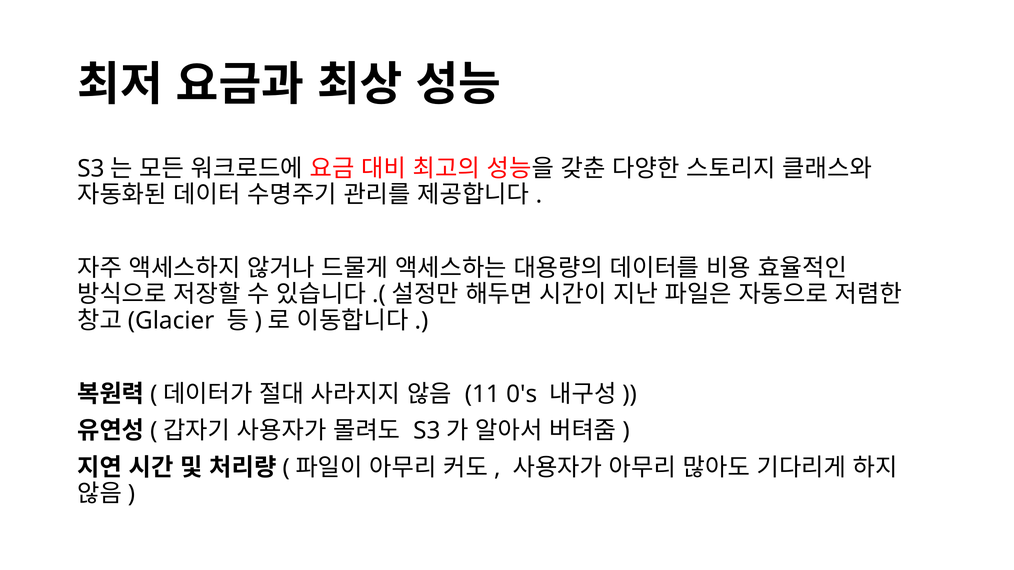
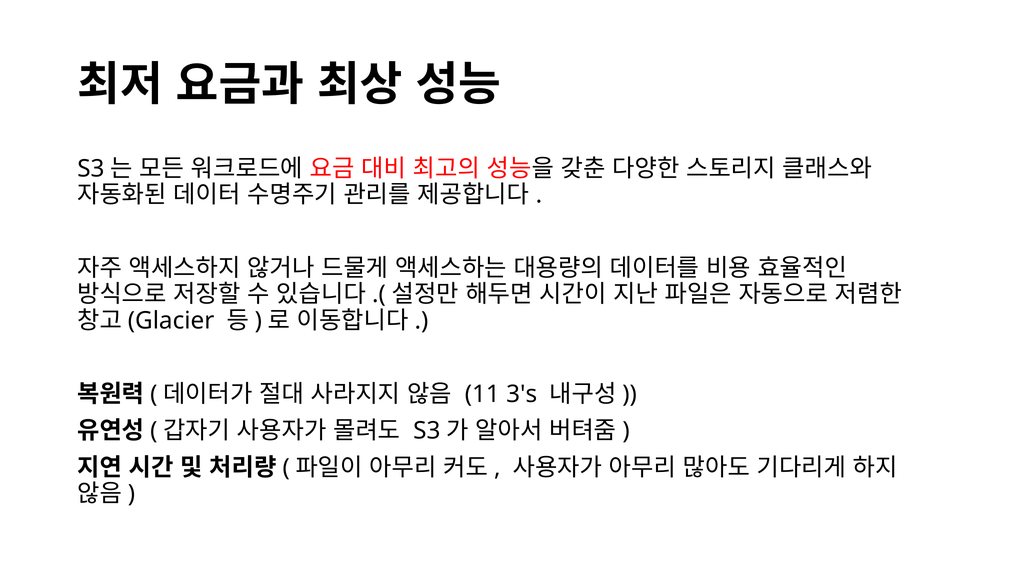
0's: 0's -> 3's
